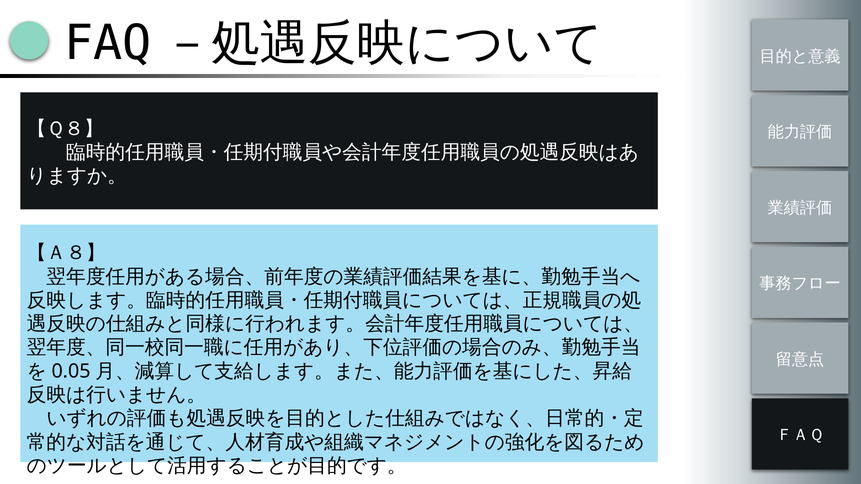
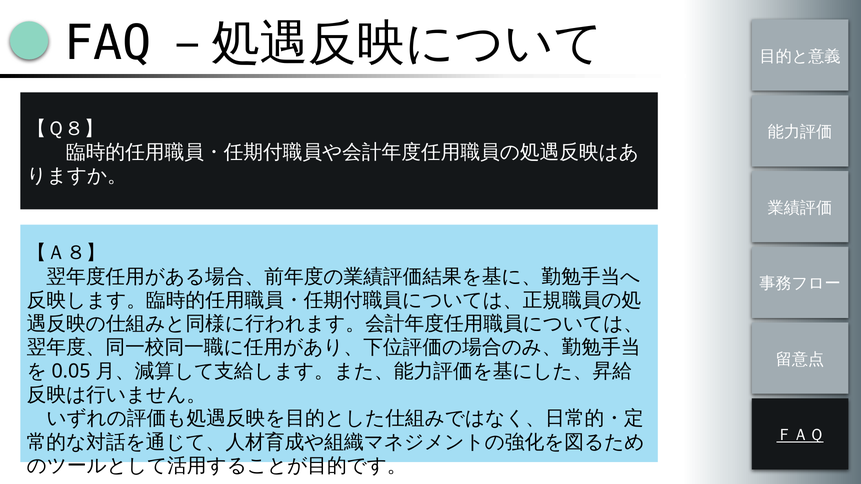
ＦＡＱ underline: none -> present
